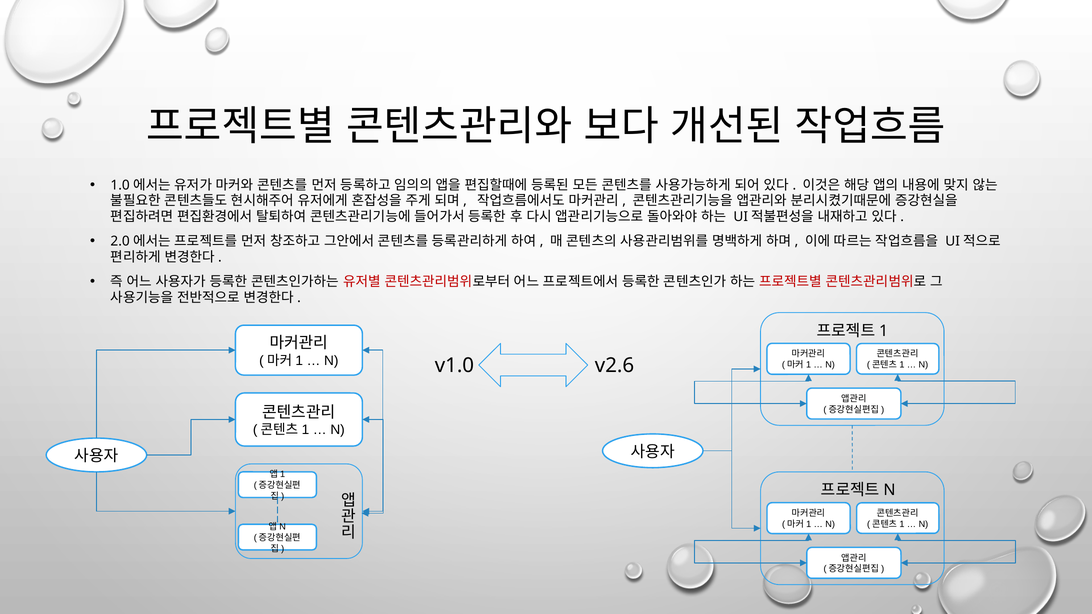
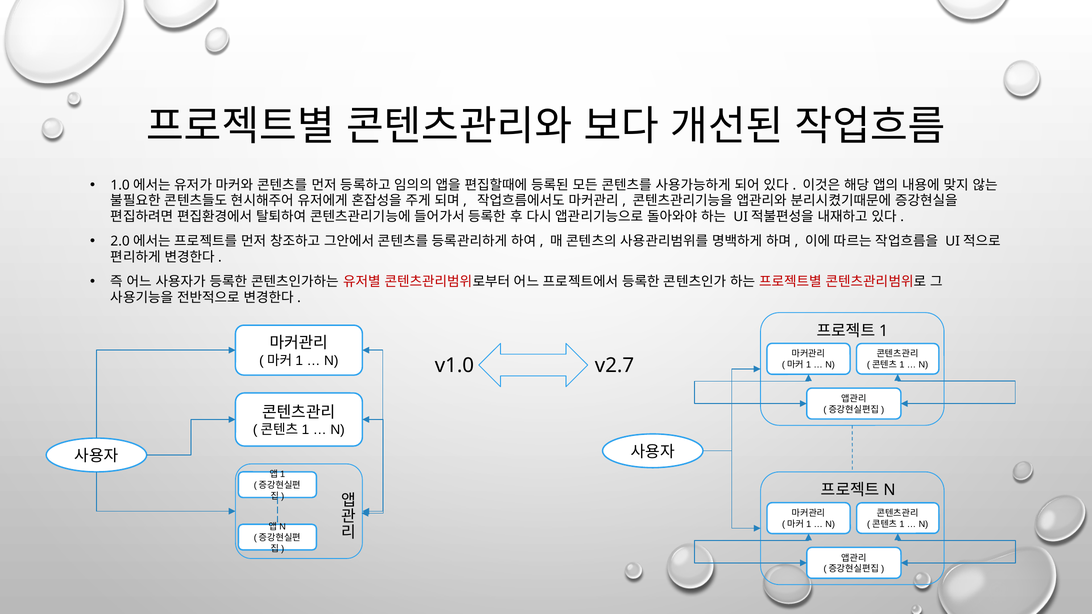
v2.6: v2.6 -> v2.7
